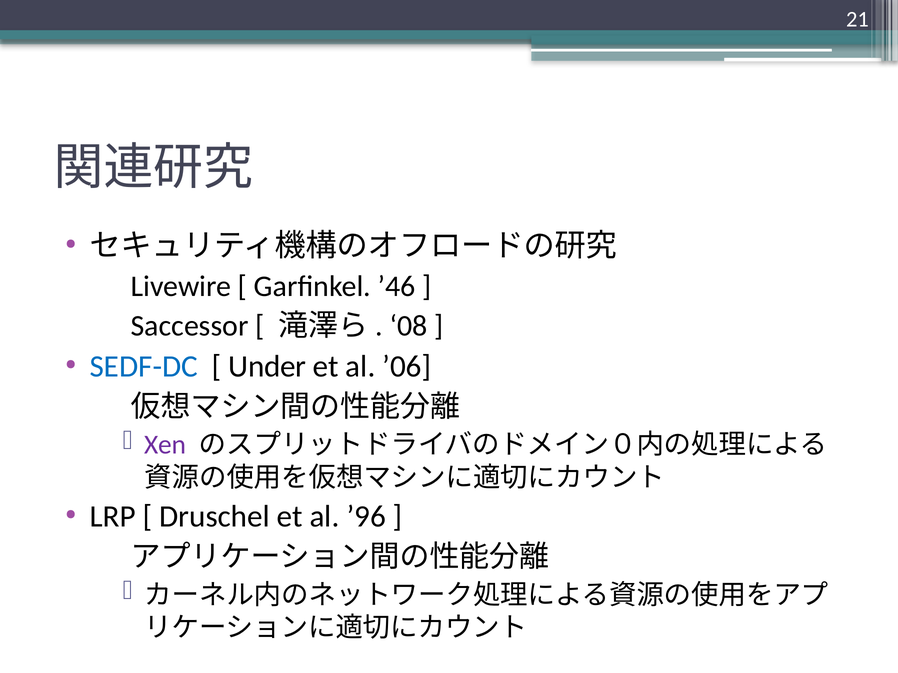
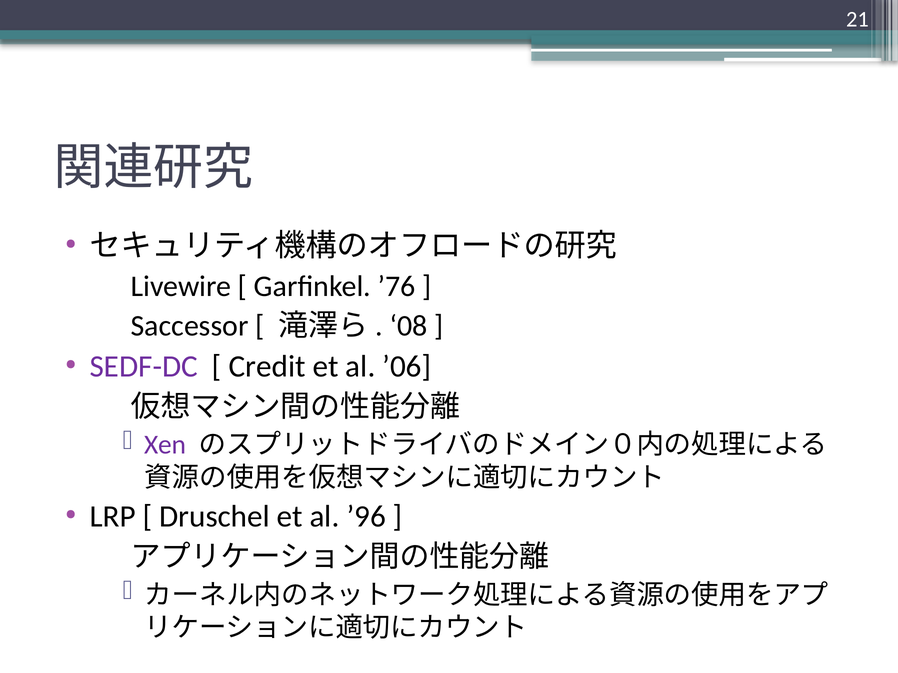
’46: ’46 -> ’76
SEDF-DC colour: blue -> purple
Under: Under -> Credit
